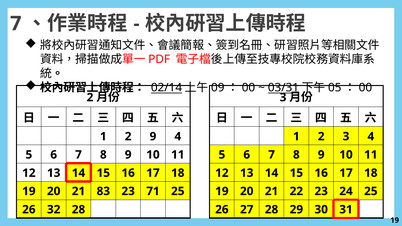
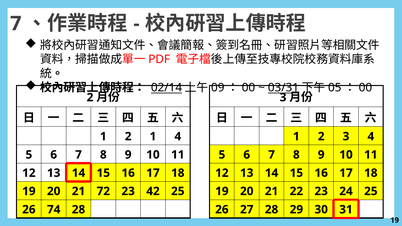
2 9: 9 -> 1
83: 83 -> 72
71: 71 -> 42
32: 32 -> 74
